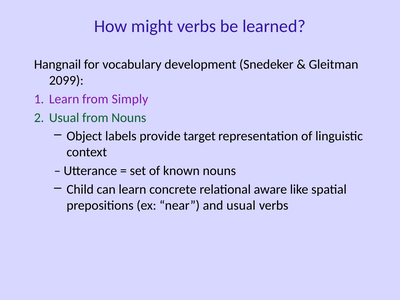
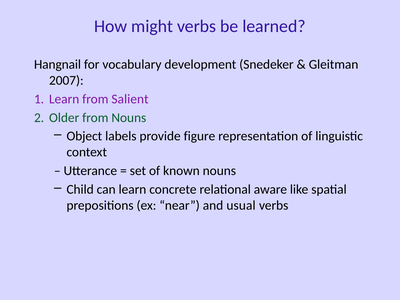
2099: 2099 -> 2007
Simply: Simply -> Salient
Usual at (64, 118): Usual -> Older
target: target -> figure
